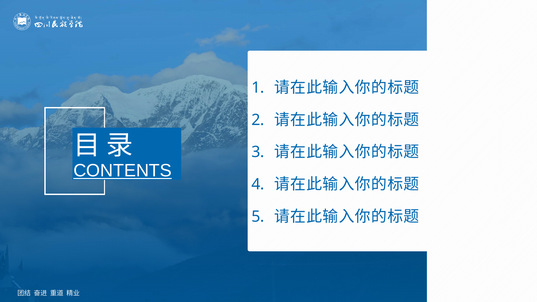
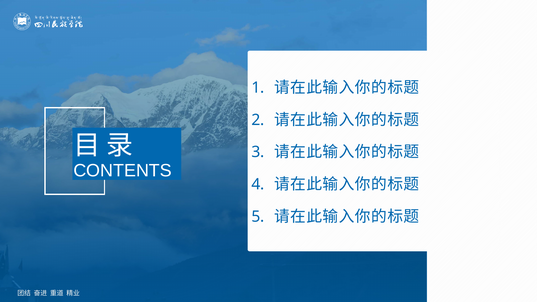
CONTENTS underline: present -> none
